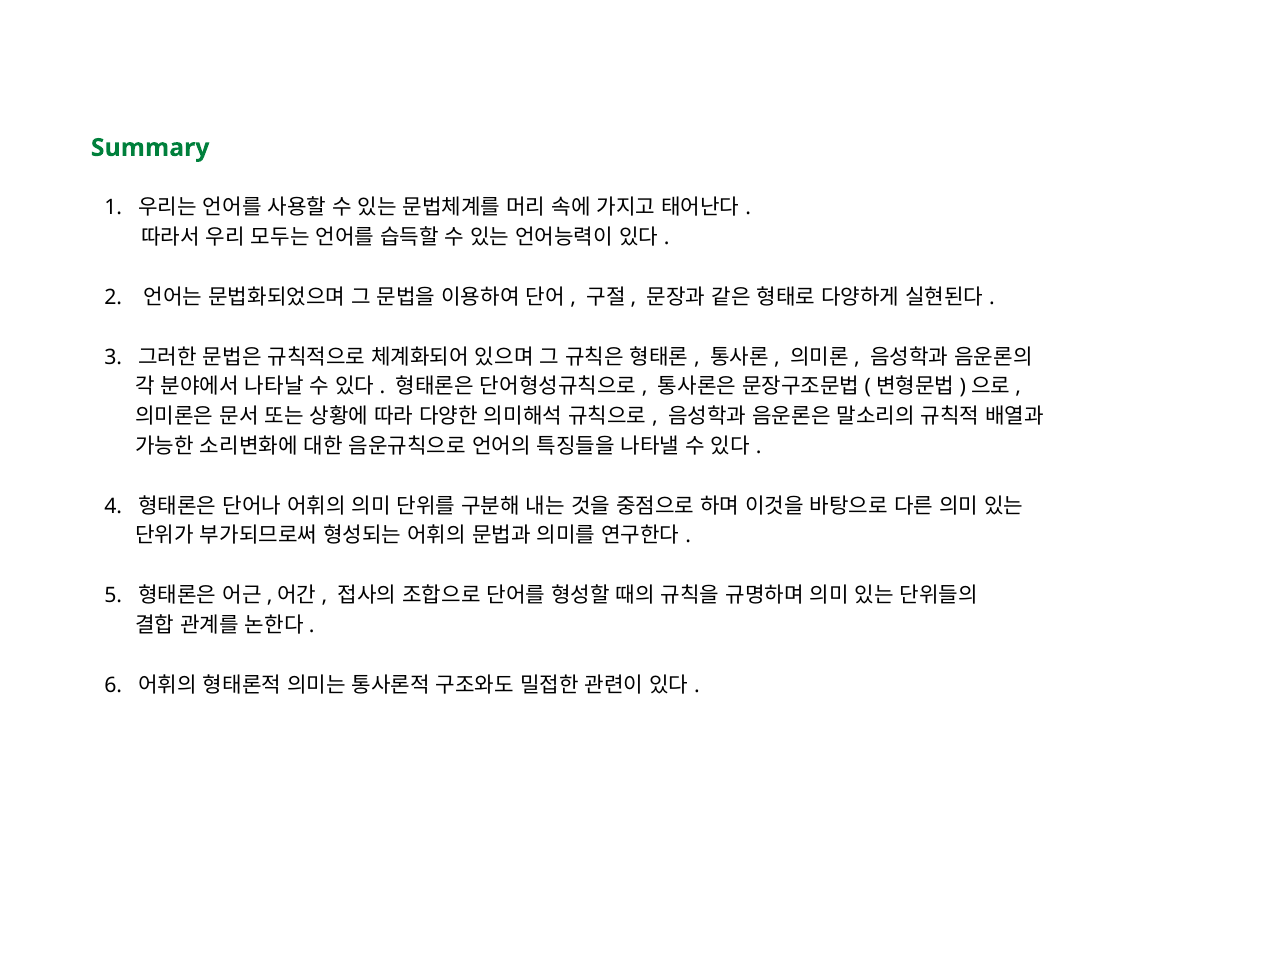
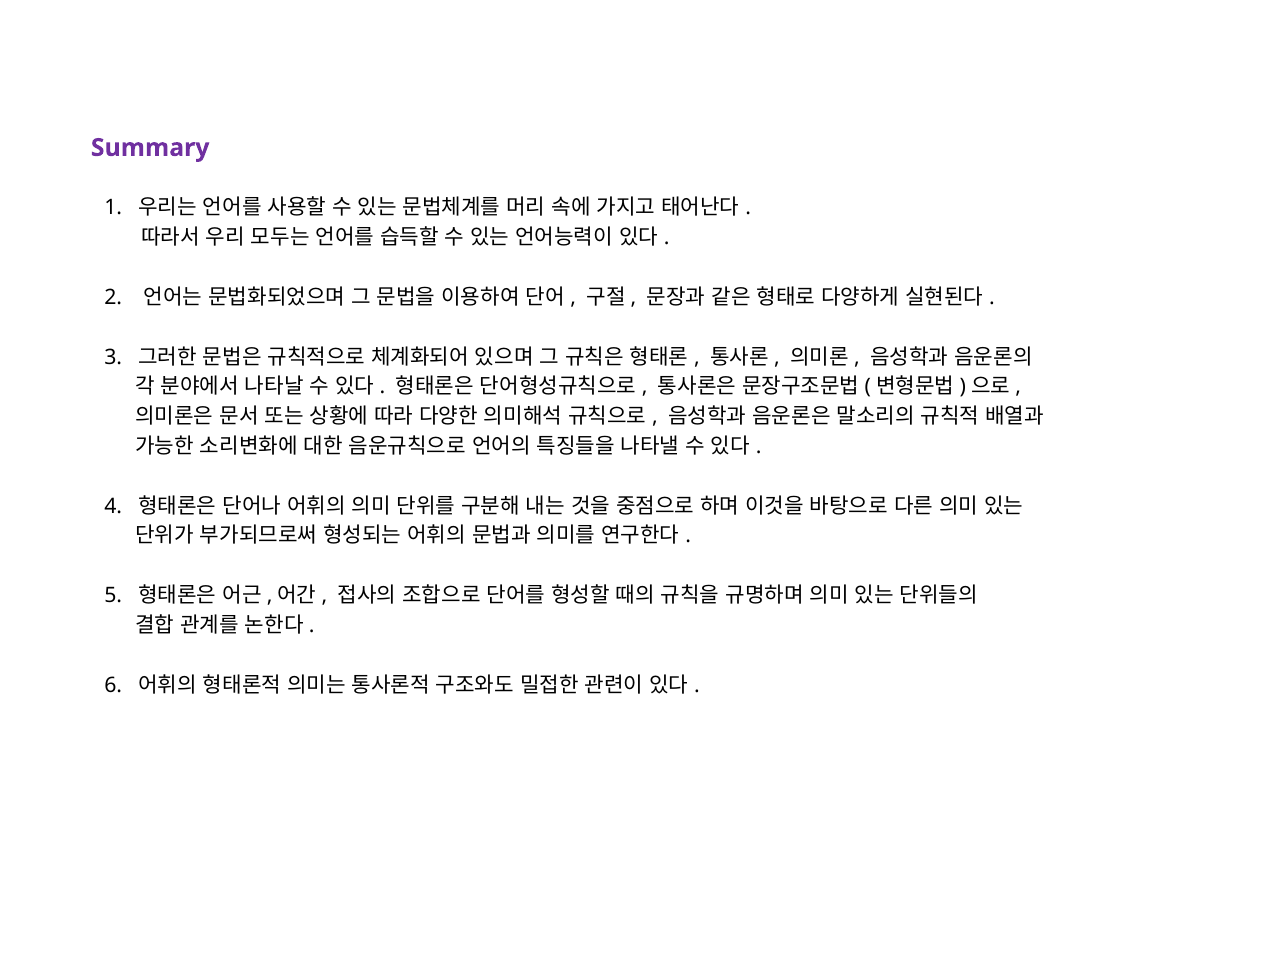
Summary colour: green -> purple
